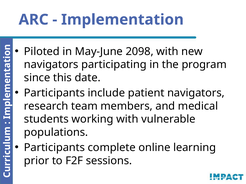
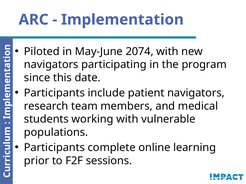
2098: 2098 -> 2074
